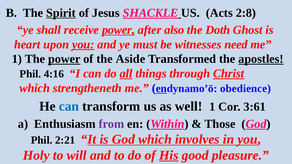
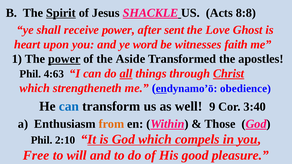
2:8: 2:8 -> 8:8
power at (118, 30) underline: present -> none
also: also -> sent
Doth: Doth -> Love
you at (83, 44) underline: present -> none
must: must -> word
need: need -> faith
apostles underline: present -> none
4:16: 4:16 -> 4:63
well 1: 1 -> 9
3:61: 3:61 -> 3:40
from colour: purple -> orange
2:21: 2:21 -> 2:10
involves: involves -> compels
Holy: Holy -> Free
His underline: present -> none
